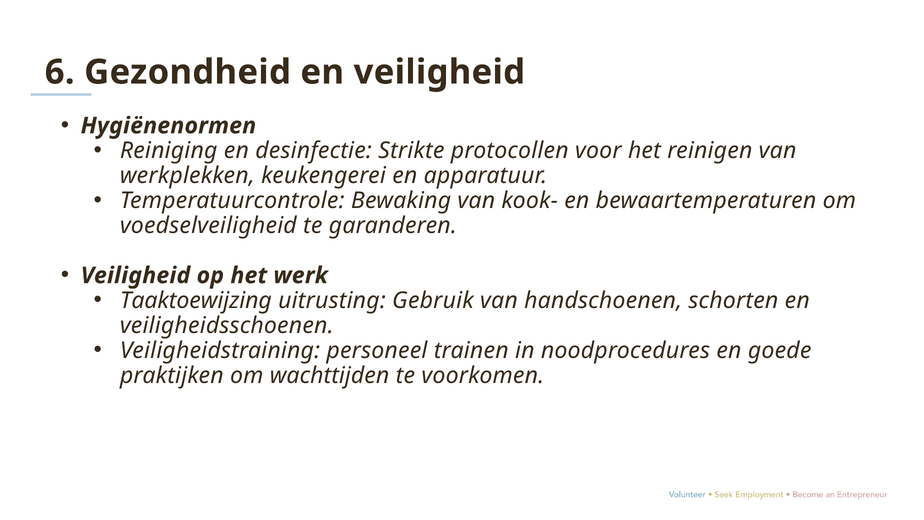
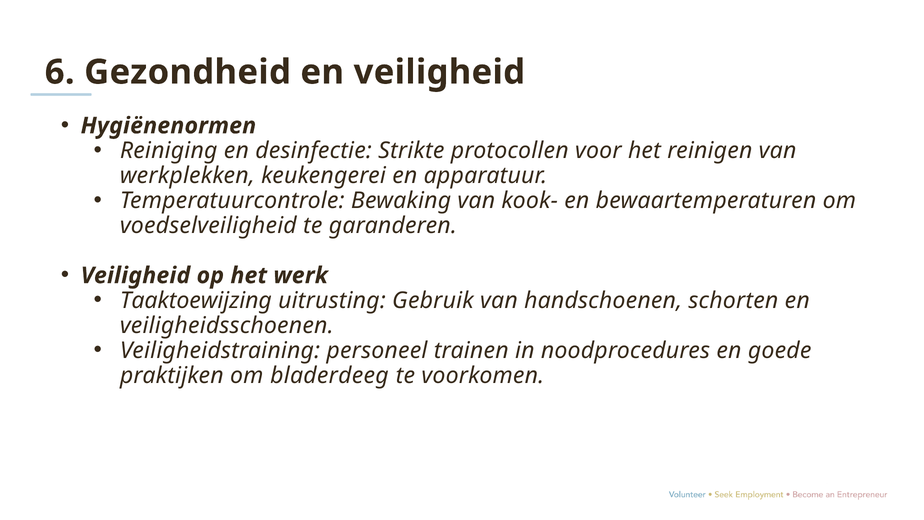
wachttijden: wachttijden -> bladerdeeg
